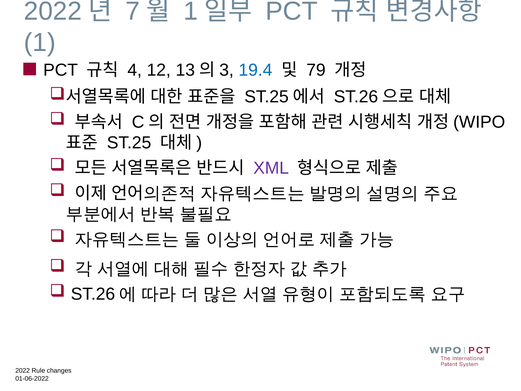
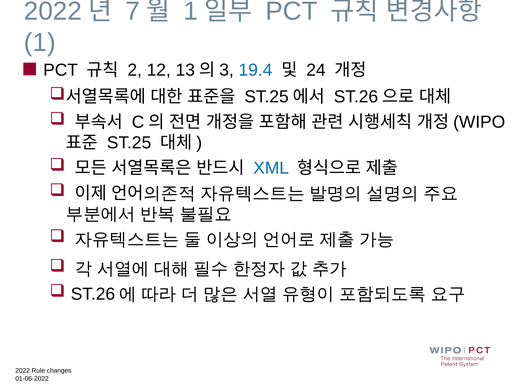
4: 4 -> 2
79: 79 -> 24
XML colour: purple -> blue
